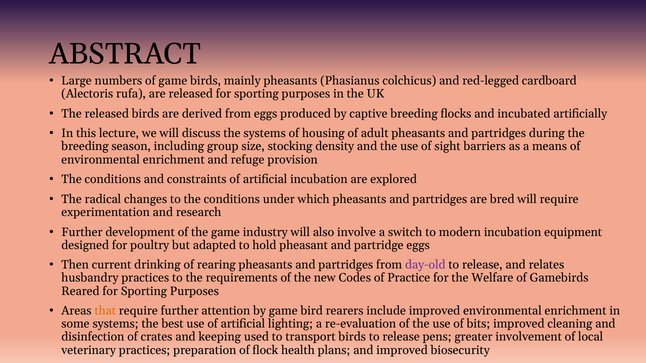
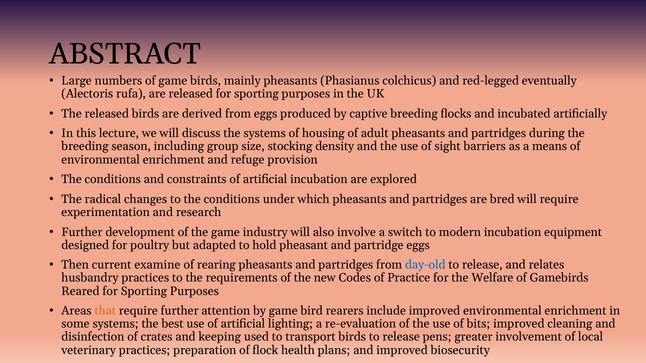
cardboard: cardboard -> eventually
drinking: drinking -> examine
day-old colour: purple -> blue
